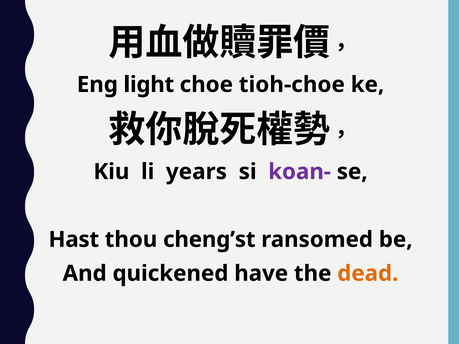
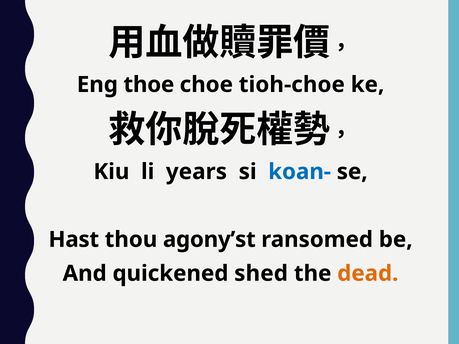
light: light -> thoe
koan- colour: purple -> blue
cheng’st: cheng’st -> agony’st
have: have -> shed
